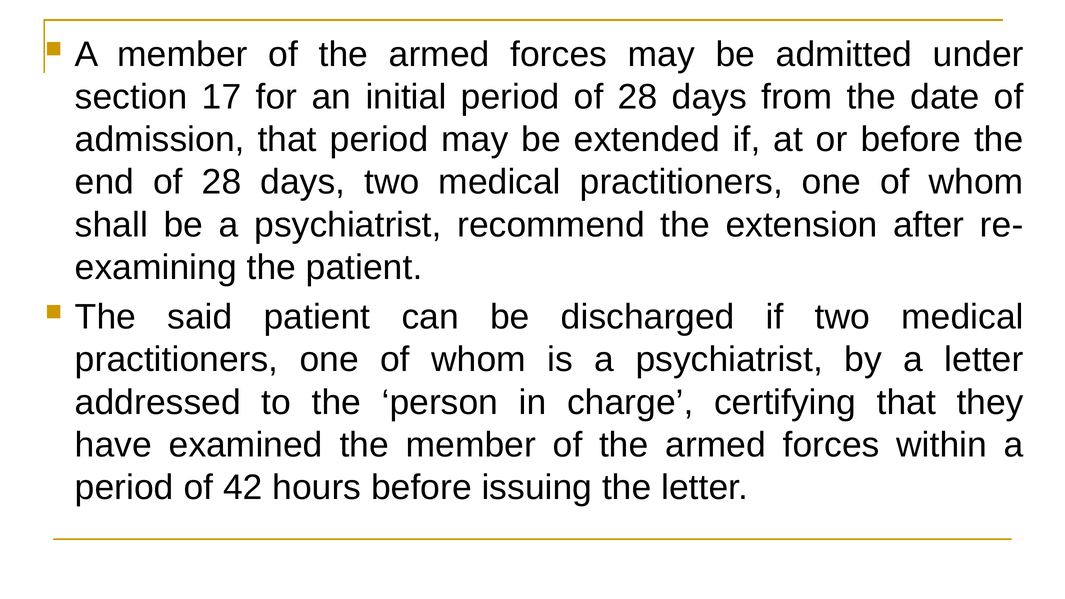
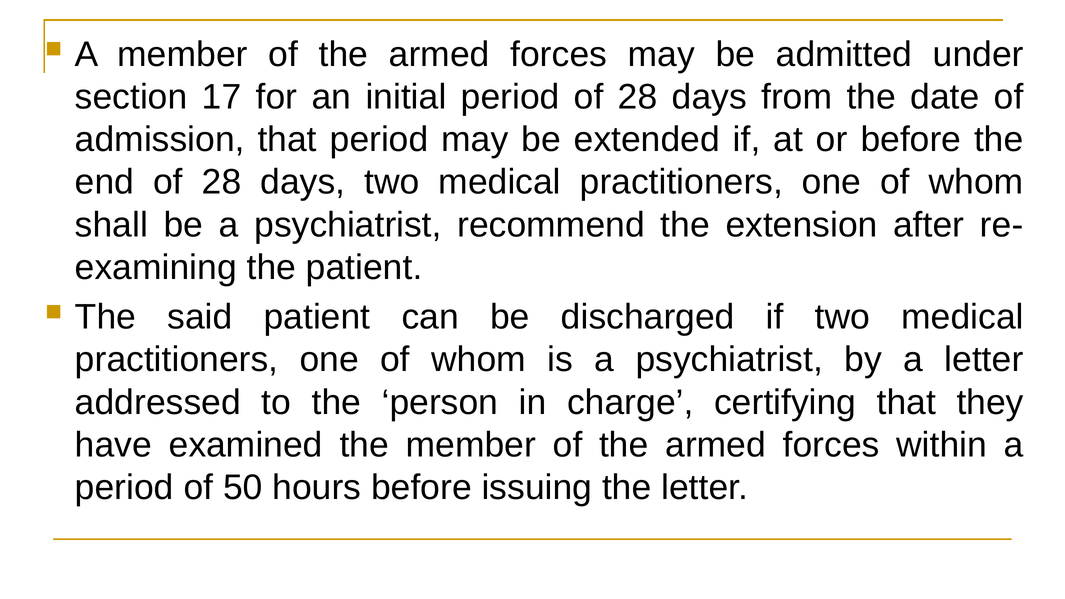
42: 42 -> 50
